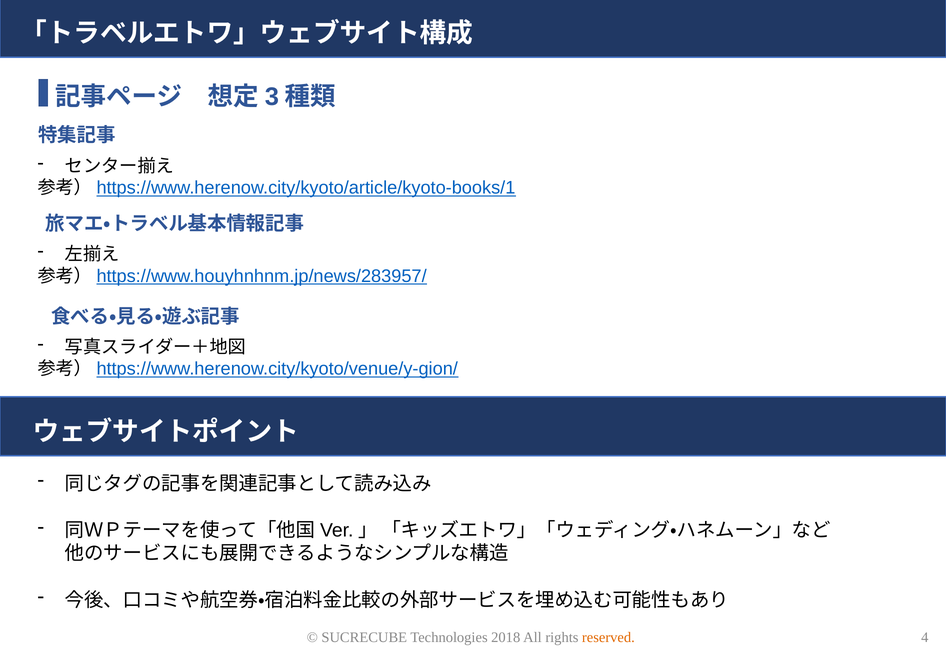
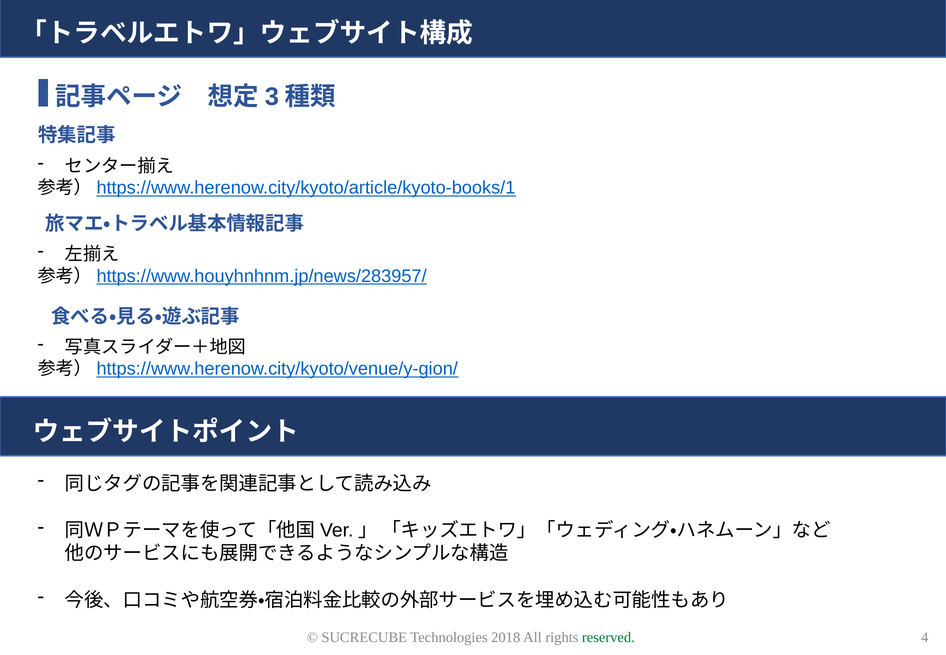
reserved colour: orange -> green
